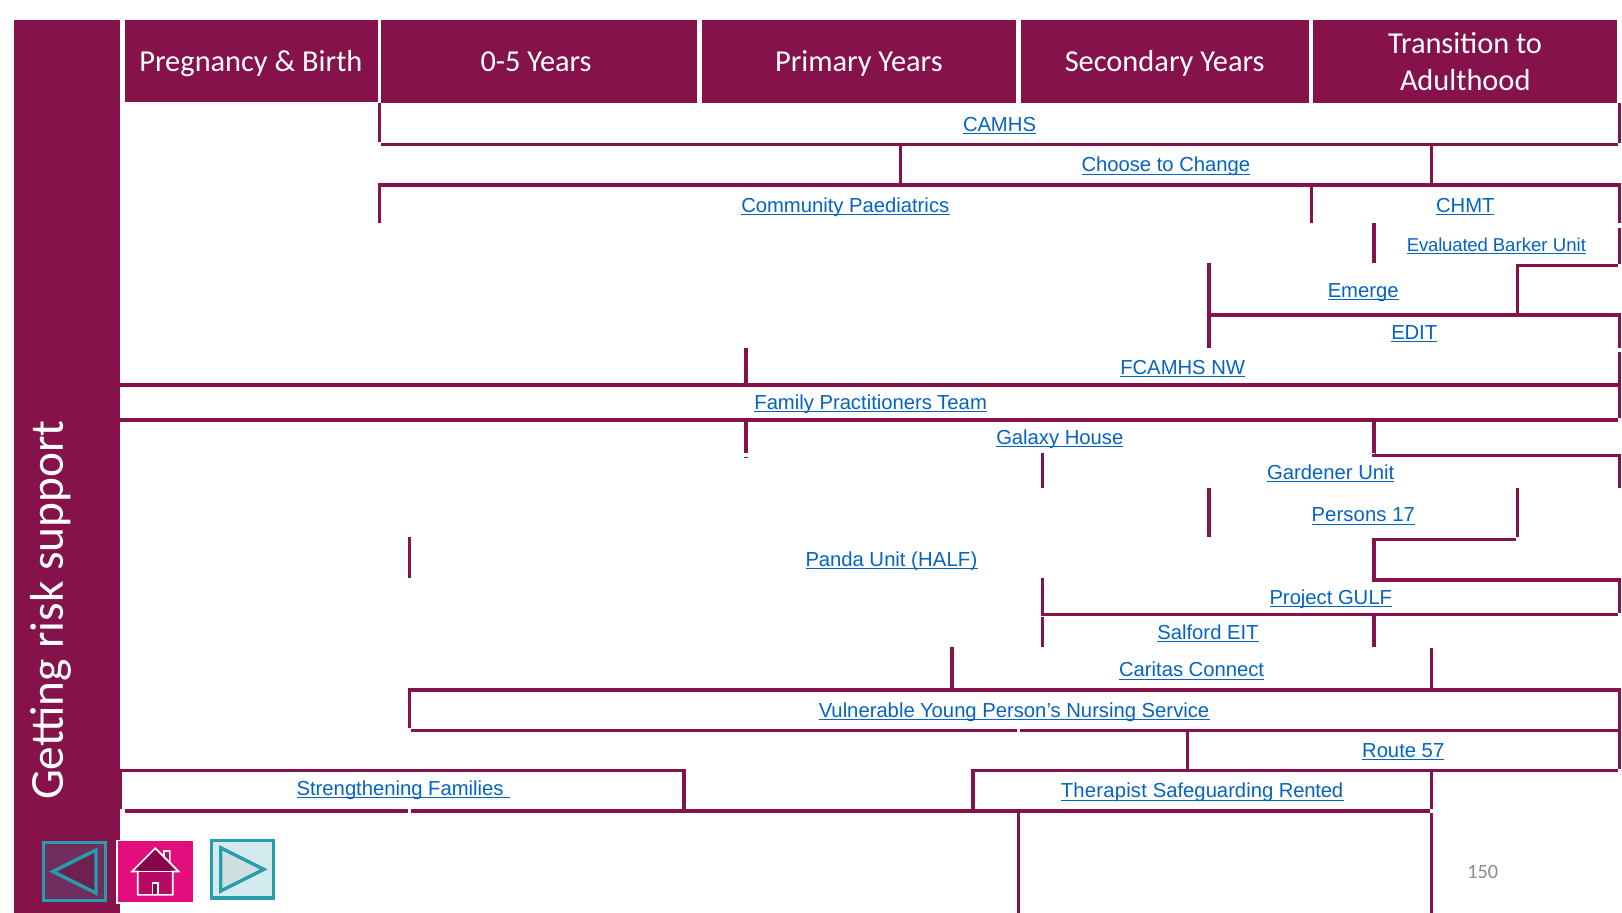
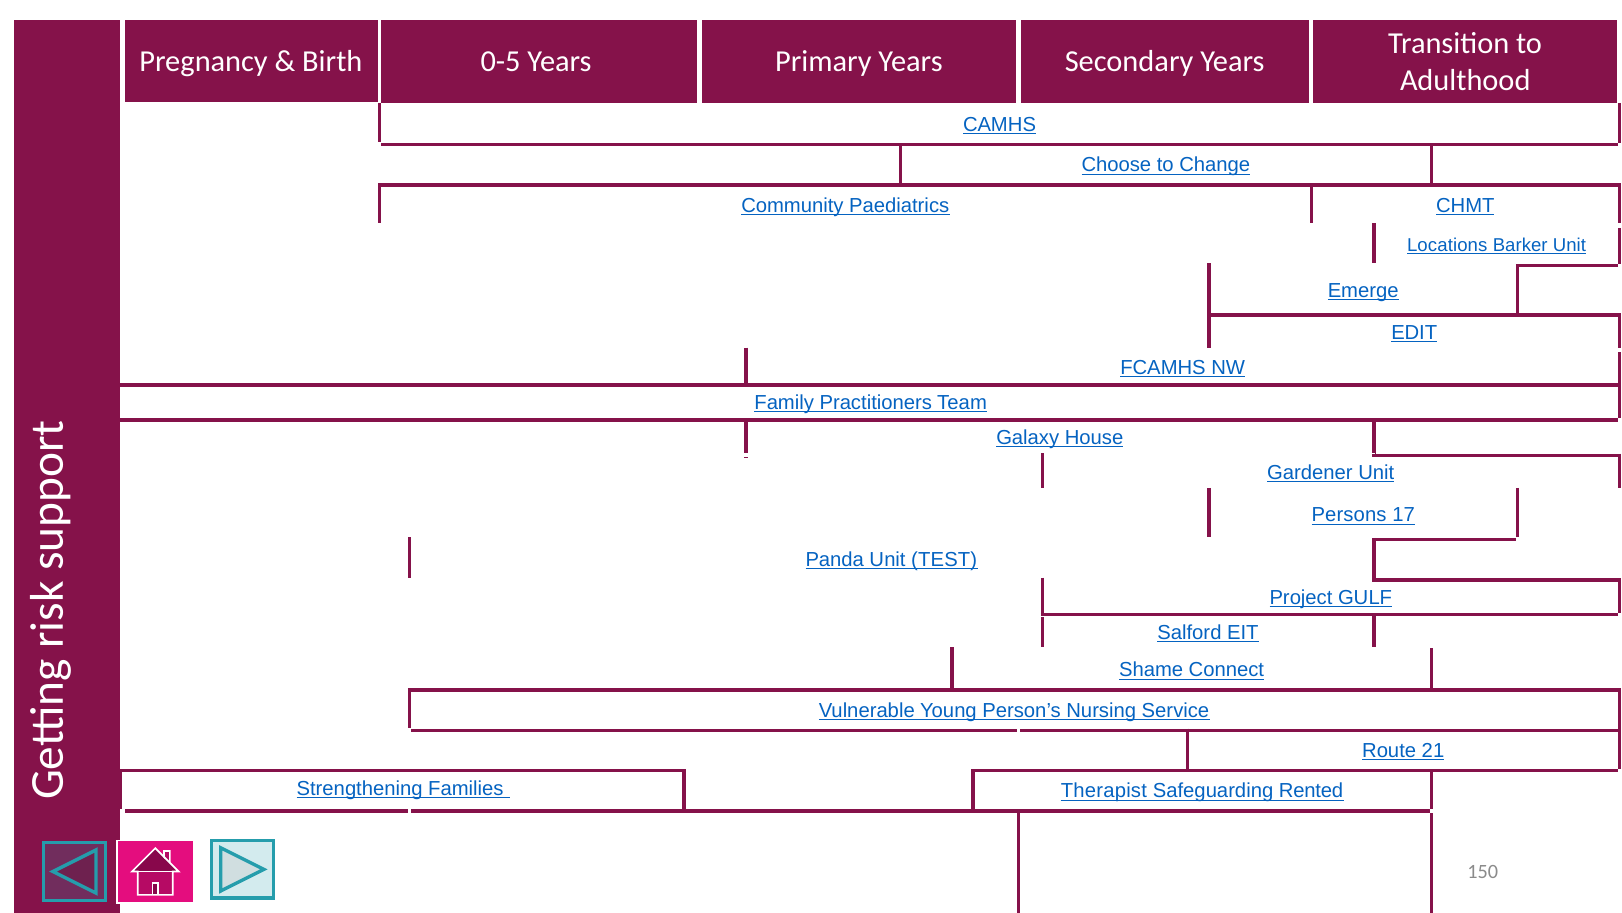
Evaluated: Evaluated -> Locations
HALF: HALF -> TEST
Caritas: Caritas -> Shame
57: 57 -> 21
